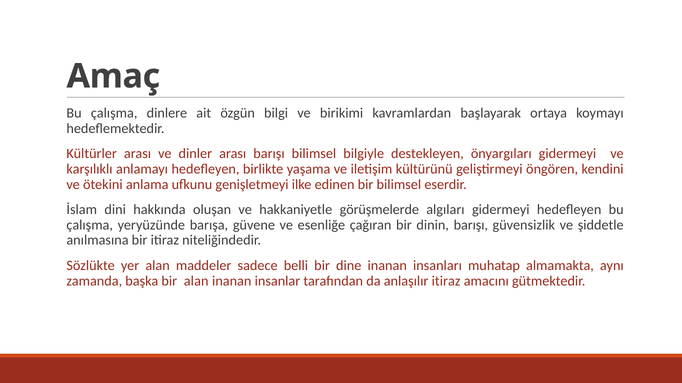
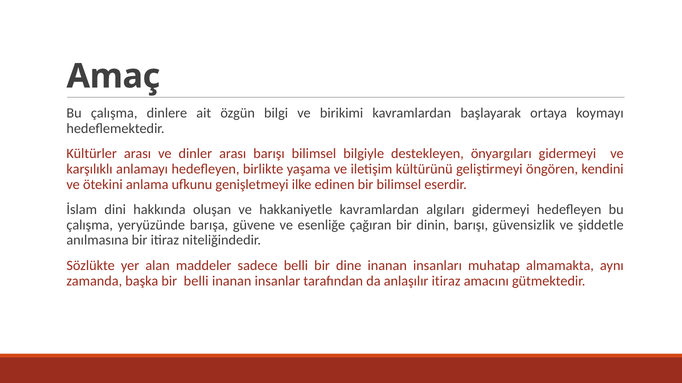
hakkaniyetle görüşmelerde: görüşmelerde -> kavramlardan
bir alan: alan -> belli
